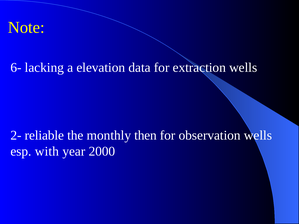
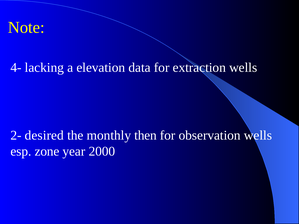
6-: 6- -> 4-
reliable: reliable -> desired
with: with -> zone
